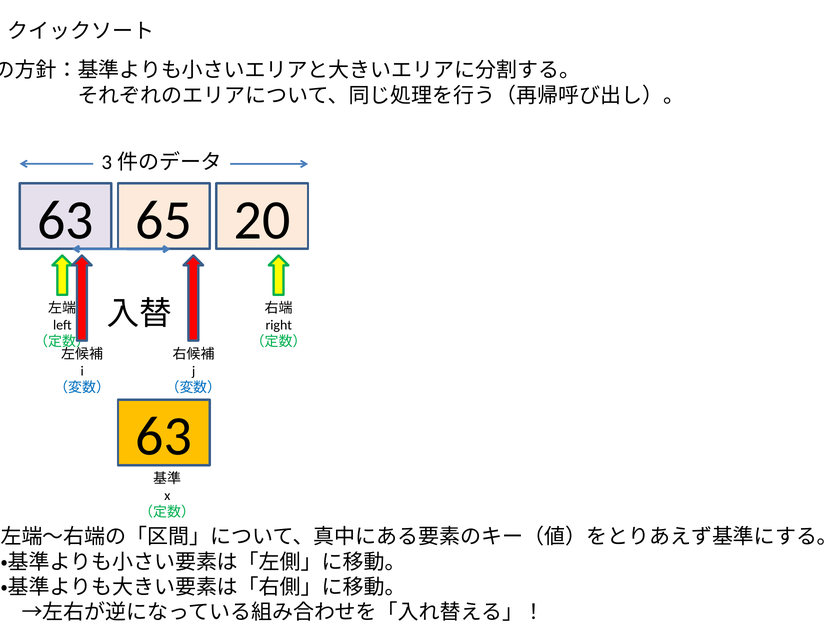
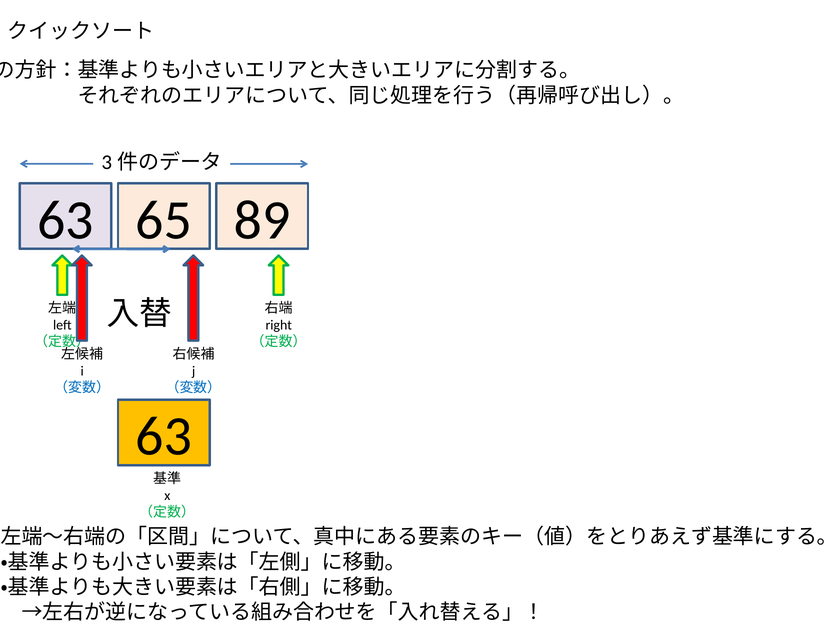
20: 20 -> 89
